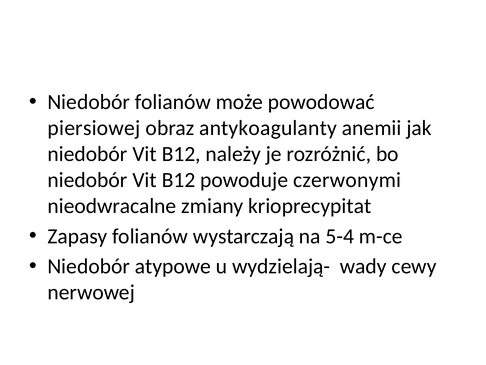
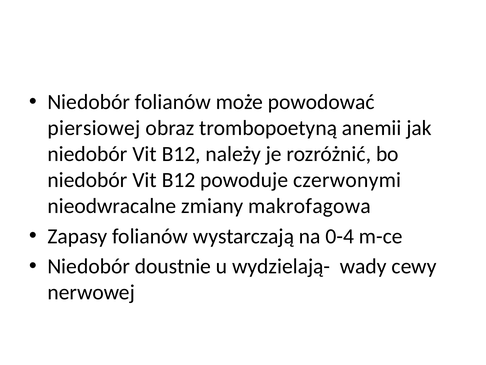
antykoagulanty: antykoagulanty -> trombopoetyną
krioprecypitat: krioprecypitat -> makrofagowa
5-4: 5-4 -> 0-4
atypowe: atypowe -> doustnie
